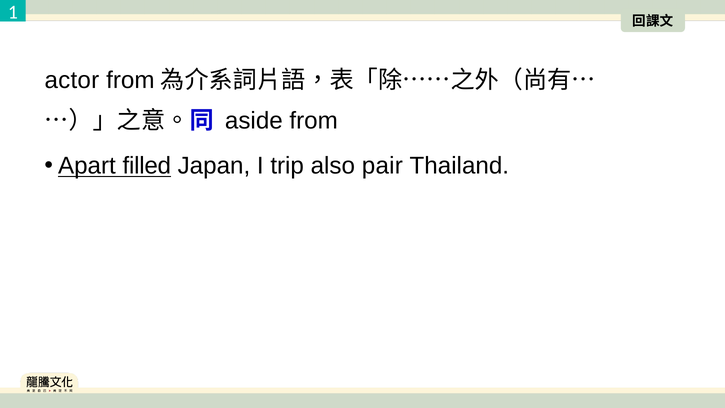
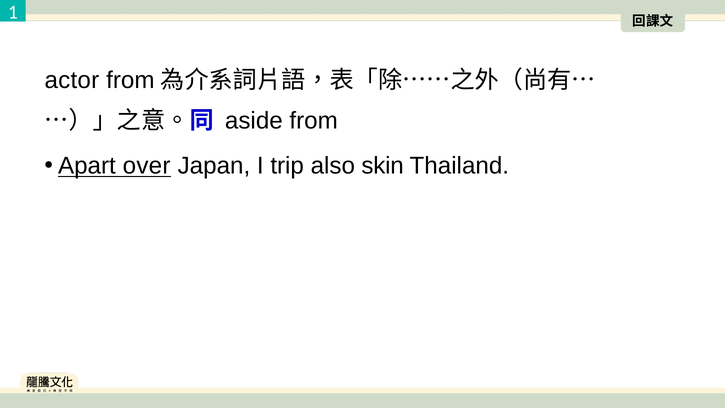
filled: filled -> over
pair: pair -> skin
